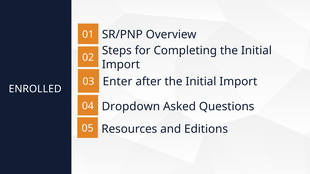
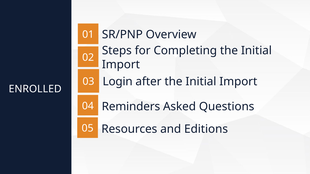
Enter: Enter -> Login
Dropdown: Dropdown -> Reminders
